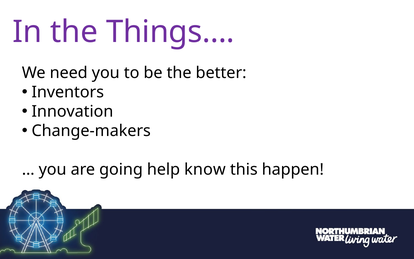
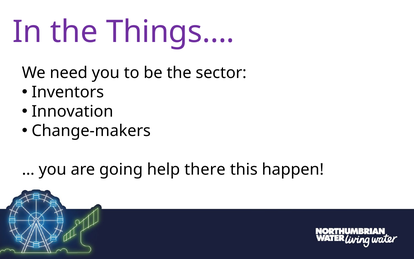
better: better -> sector
know: know -> there
